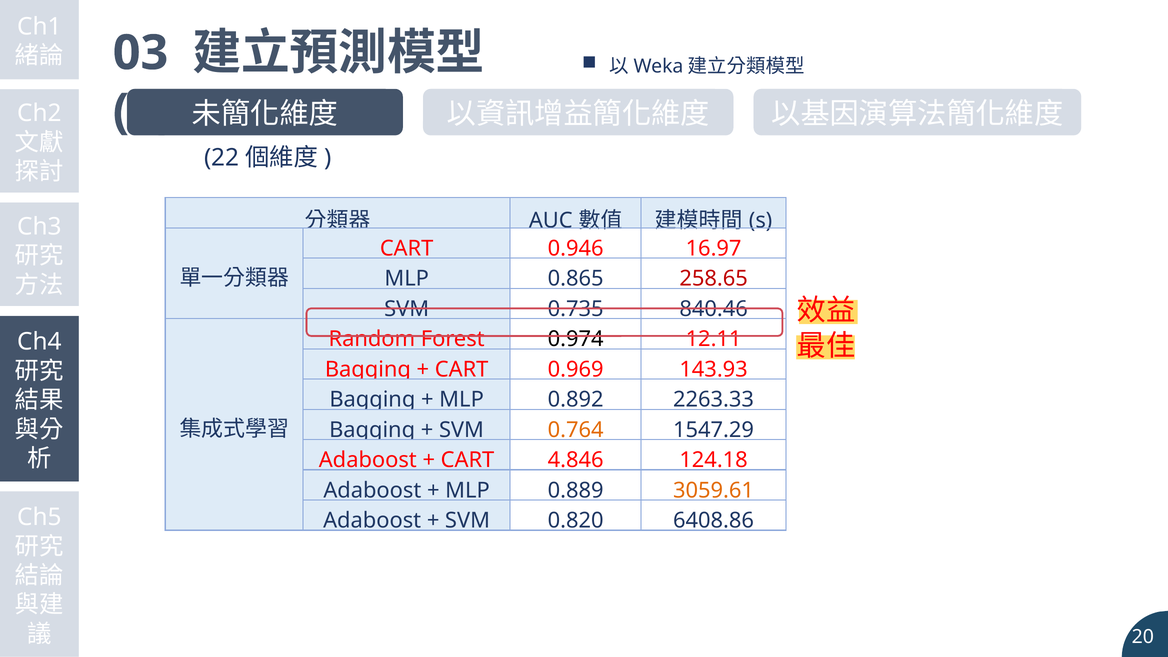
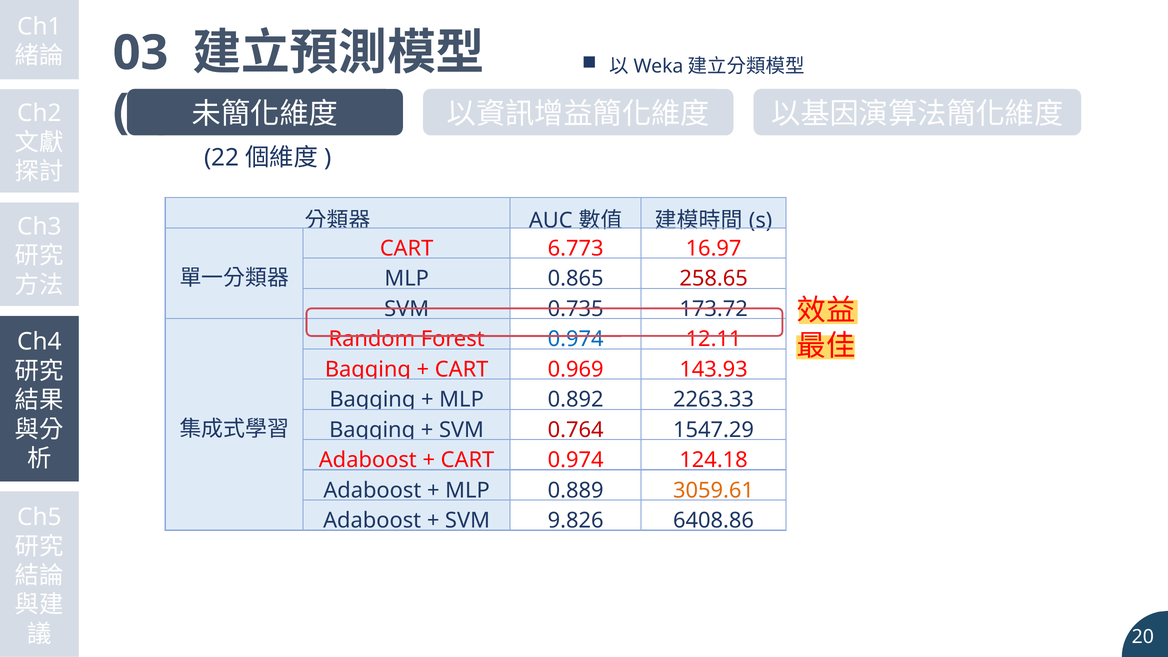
0.946: 0.946 -> 6.773
840.46: 840.46 -> 173.72
0.974 at (576, 339) colour: black -> blue
0.764 colour: orange -> red
4.846 at (576, 460): 4.846 -> 0.974
0.820: 0.820 -> 9.826
